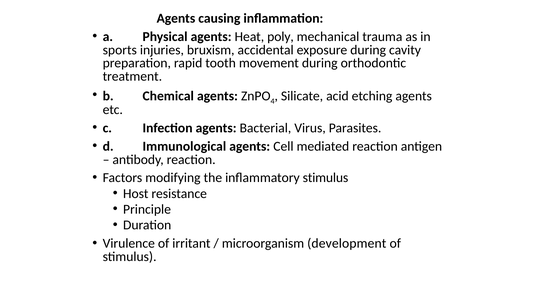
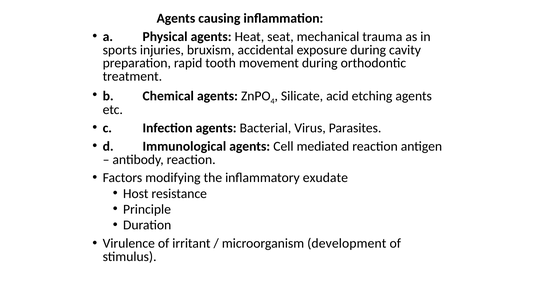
poly: poly -> seat
inflammatory stimulus: stimulus -> exudate
